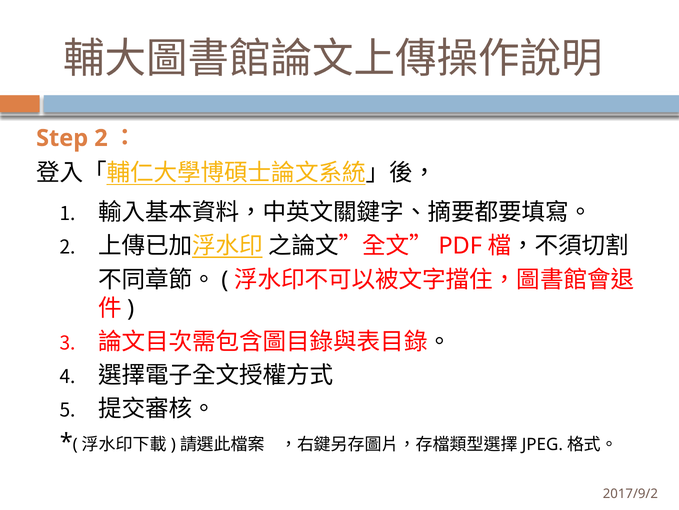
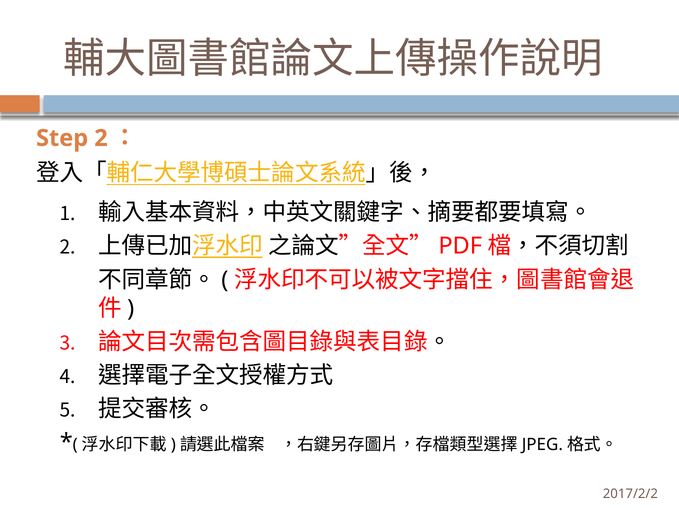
2017/9/2: 2017/9/2 -> 2017/2/2
